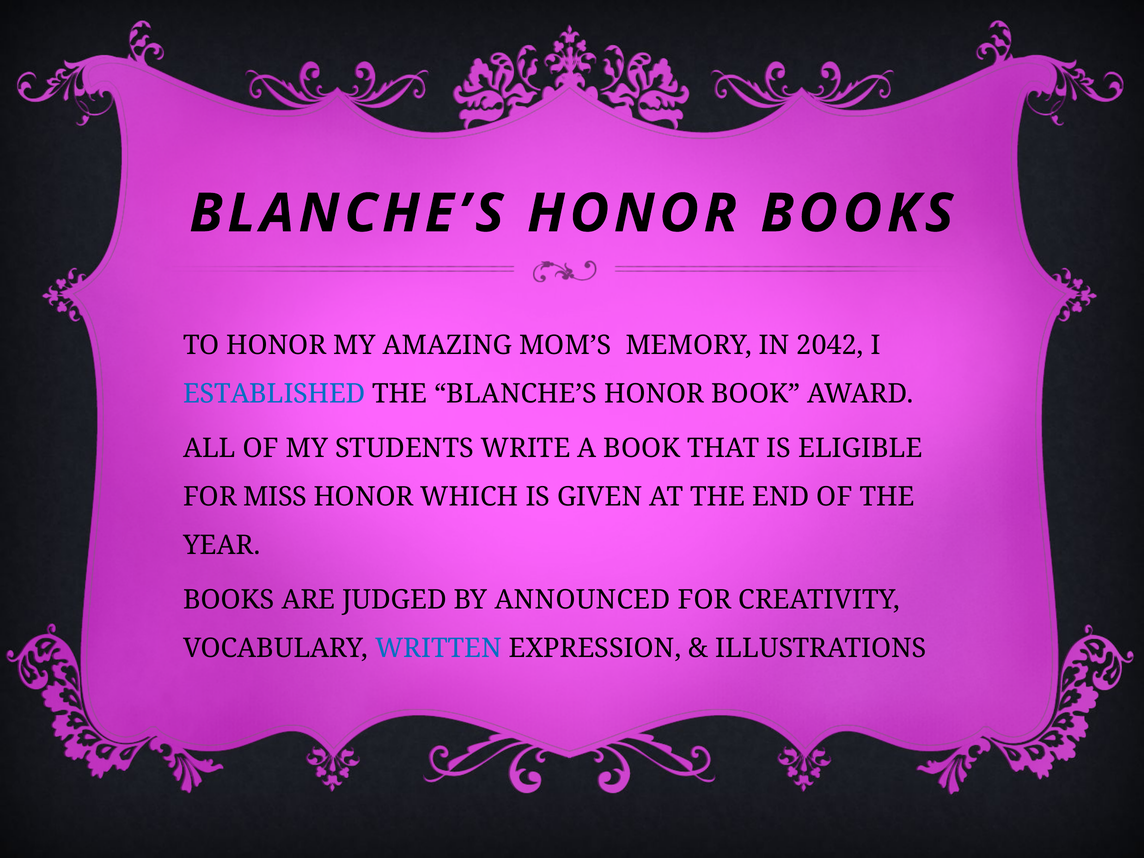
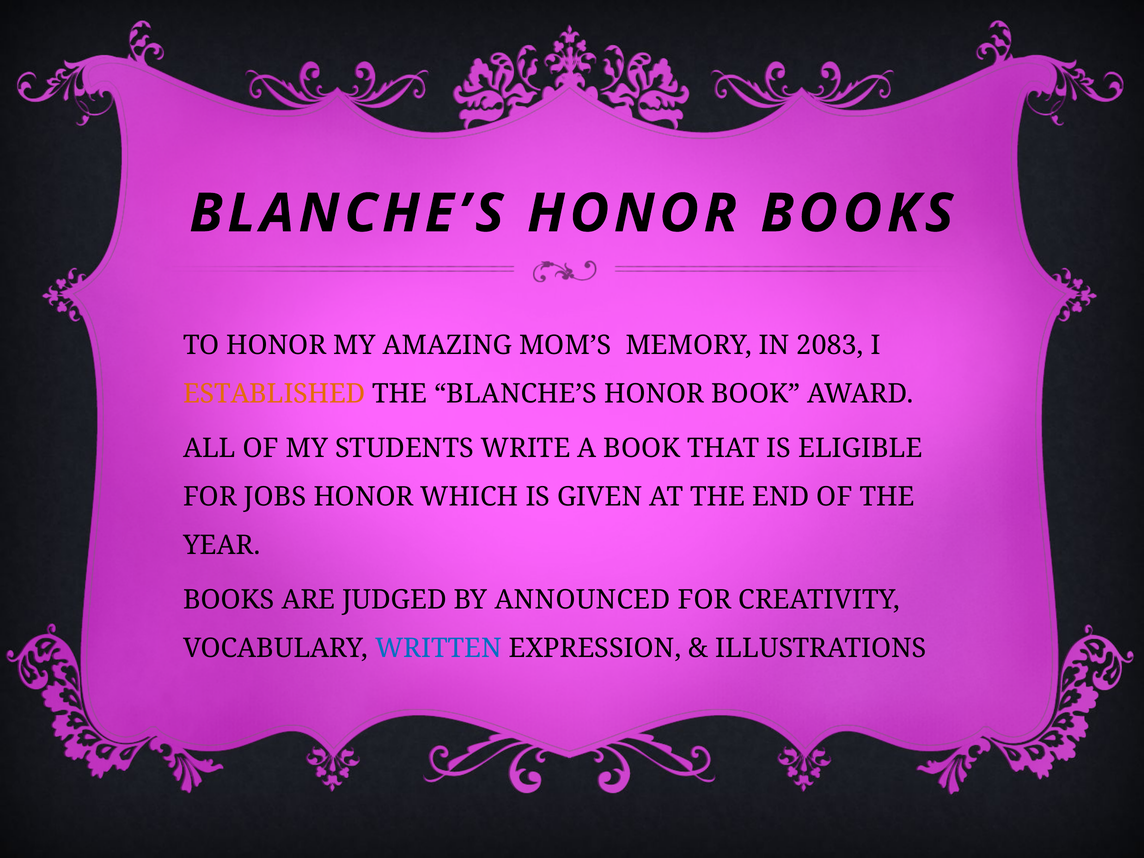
2042: 2042 -> 2083
ESTABLISHED colour: blue -> orange
MISS: MISS -> JOBS
